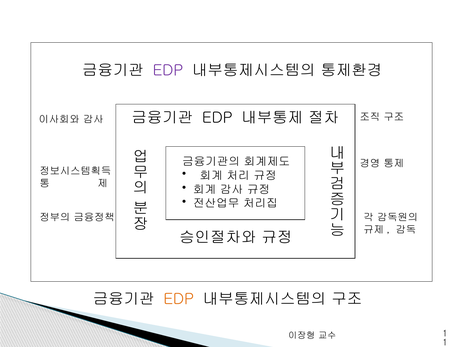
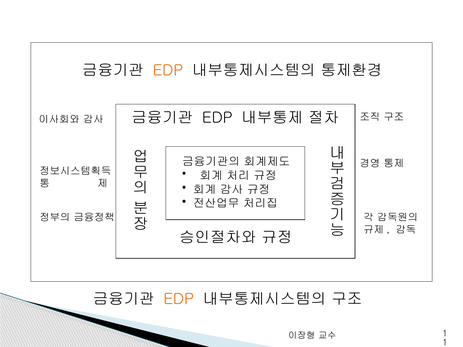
EDP at (168, 70) colour: purple -> orange
